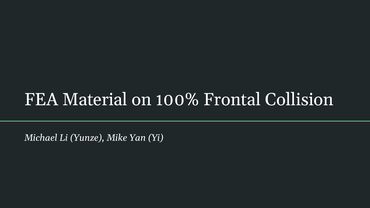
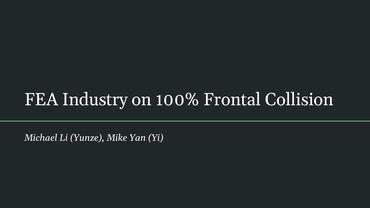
Material: Material -> Industry
